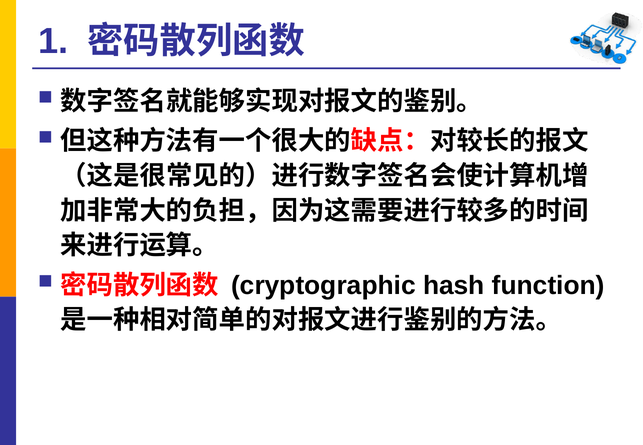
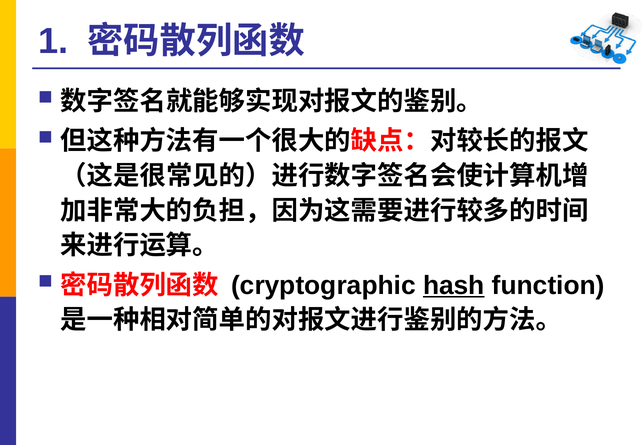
hash underline: none -> present
